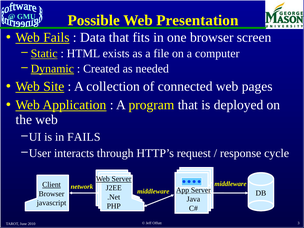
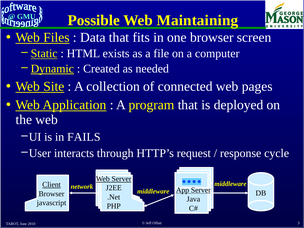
Presentation: Presentation -> Maintaining
Web Fails: Fails -> Files
